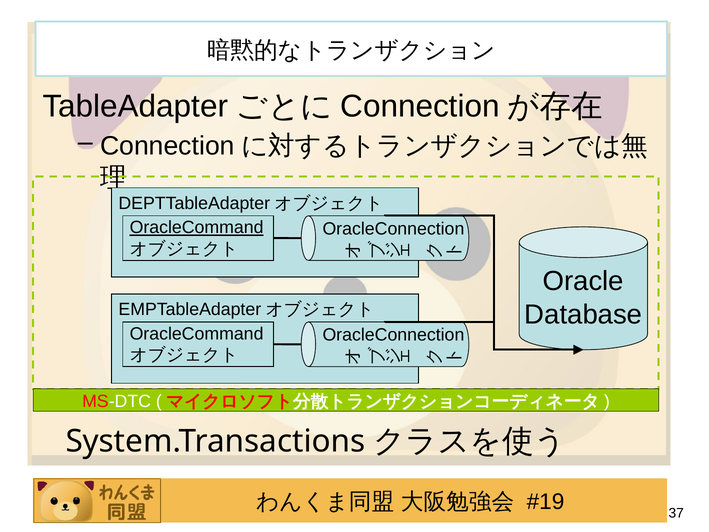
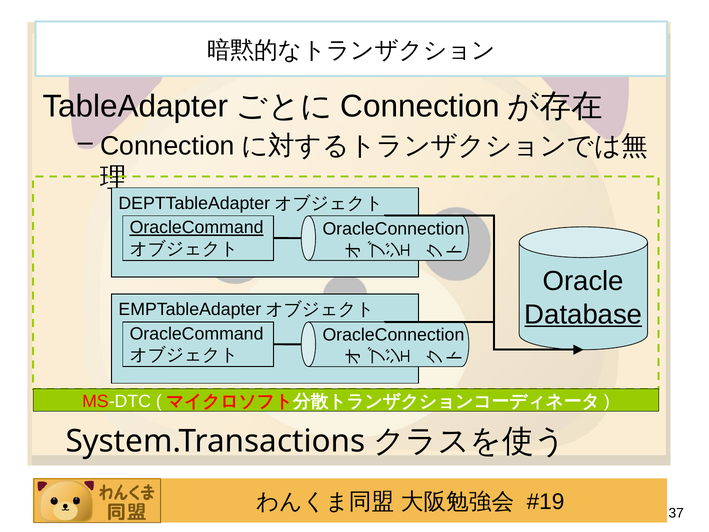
Database underline: none -> present
